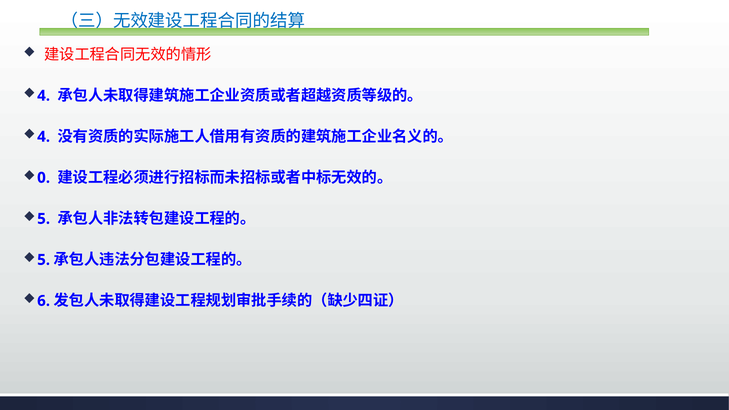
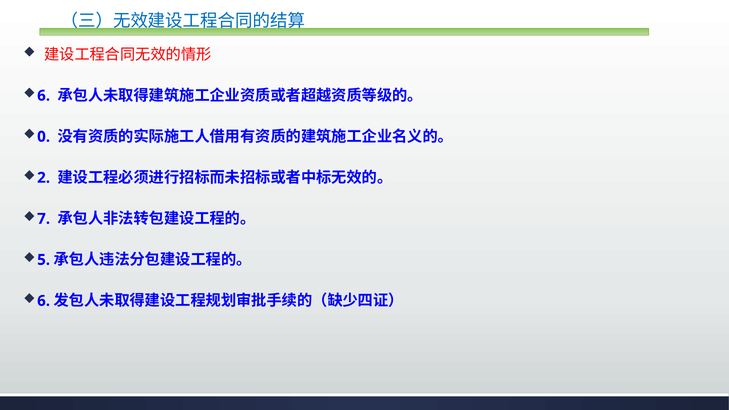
4 at (44, 96): 4 -> 6
4 at (44, 137): 4 -> 0
0: 0 -> 2
5 at (44, 219): 5 -> 7
